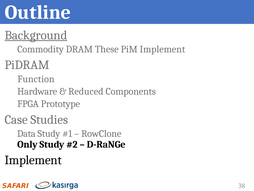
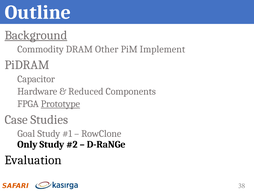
These: These -> Other
Function: Function -> Capacitor
Prototype underline: none -> present
Data: Data -> Goal
Implement at (33, 160): Implement -> Evaluation
